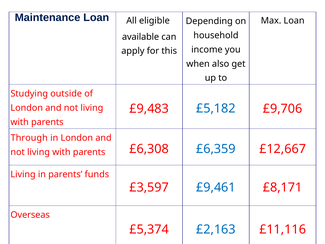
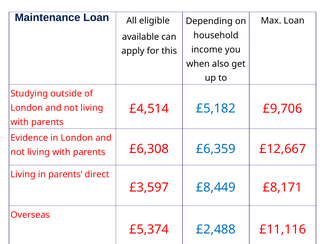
£9,483: £9,483 -> £4,514
Through: Through -> Evidence
funds: funds -> direct
£9,461: £9,461 -> £8,449
£2,163: £2,163 -> £2,488
